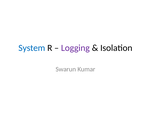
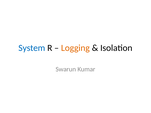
Logging colour: purple -> orange
